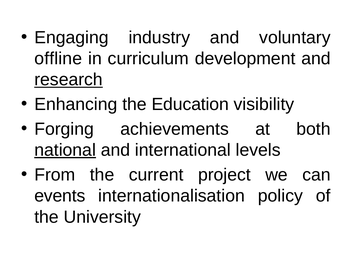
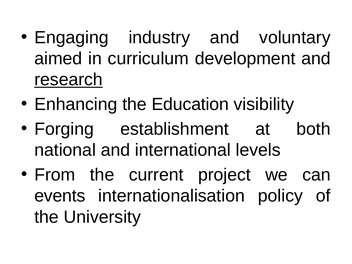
offline: offline -> aimed
achievements: achievements -> establishment
national underline: present -> none
